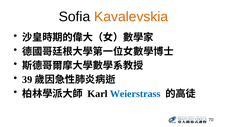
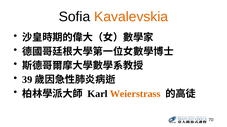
Weierstrass colour: blue -> orange
